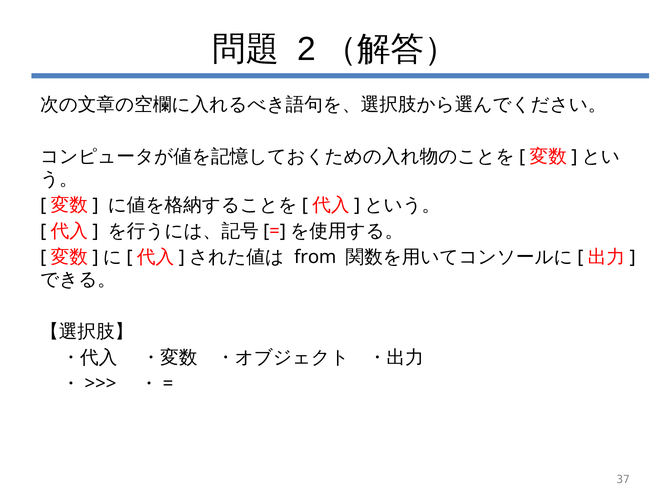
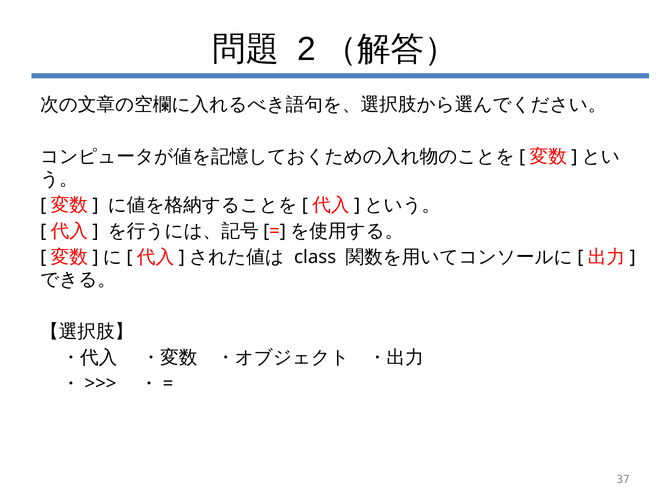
from: from -> class
